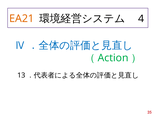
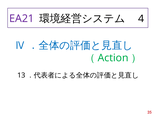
EA21 colour: orange -> purple
